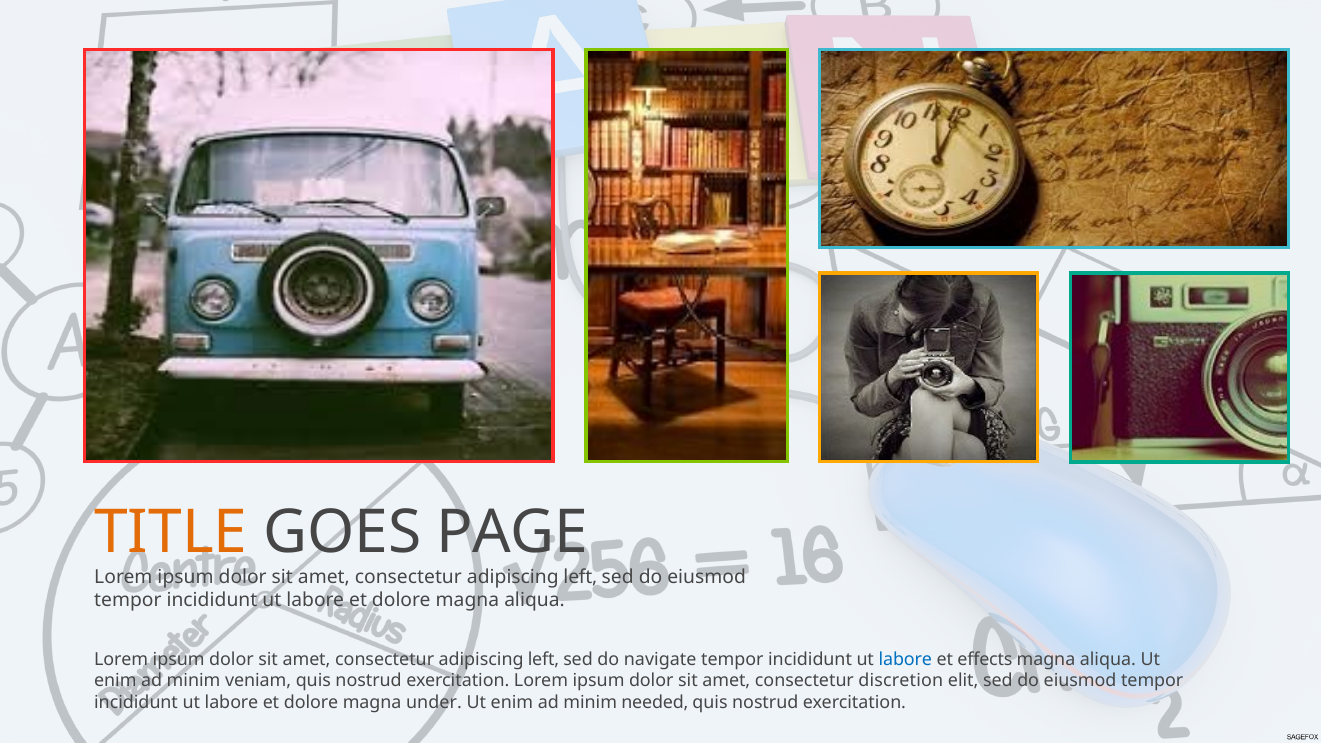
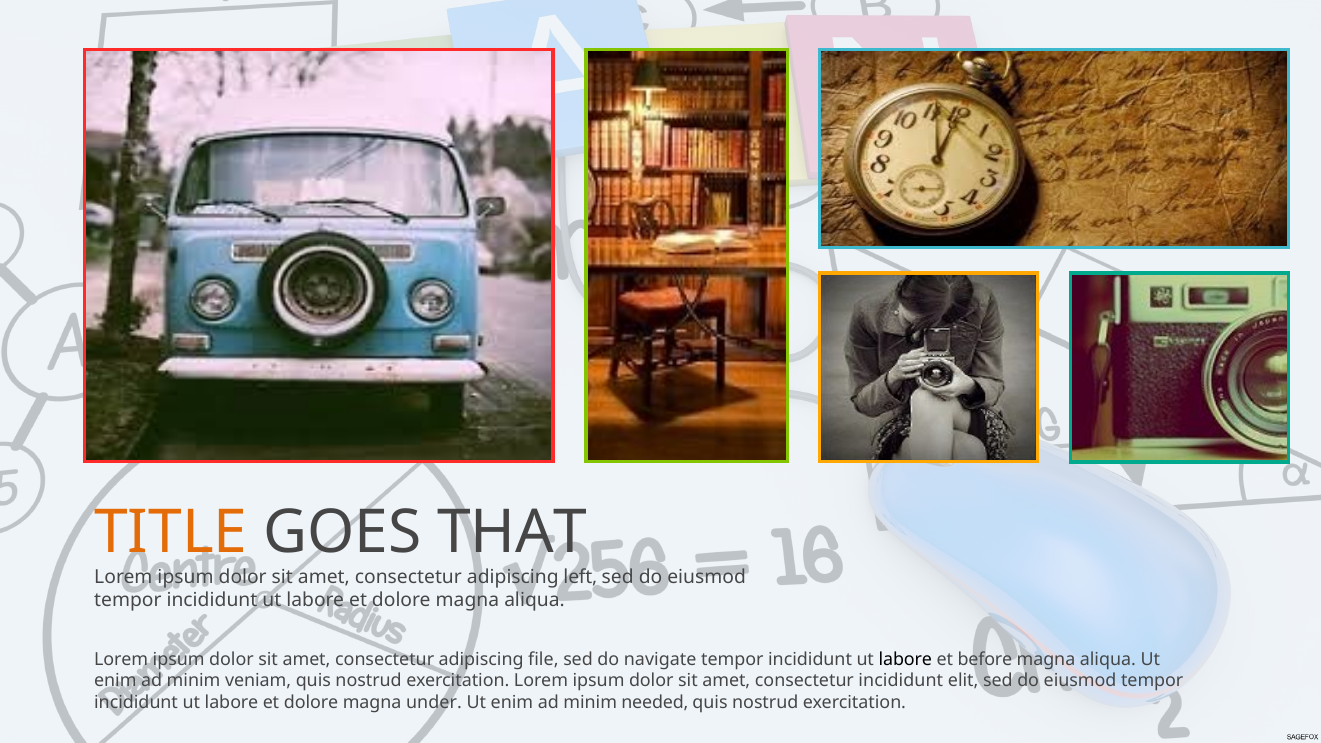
PAGE: PAGE -> THAT
left at (543, 659): left -> file
labore at (905, 659) colour: blue -> black
effects: effects -> before
consectetur discretion: discretion -> incididunt
